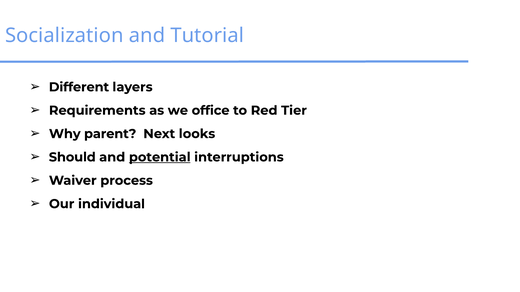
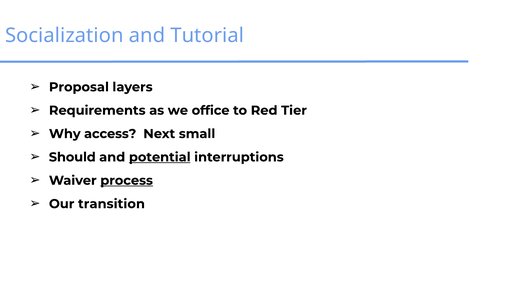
Different: Different -> Proposal
parent: parent -> access
looks: looks -> small
process underline: none -> present
individual: individual -> transition
